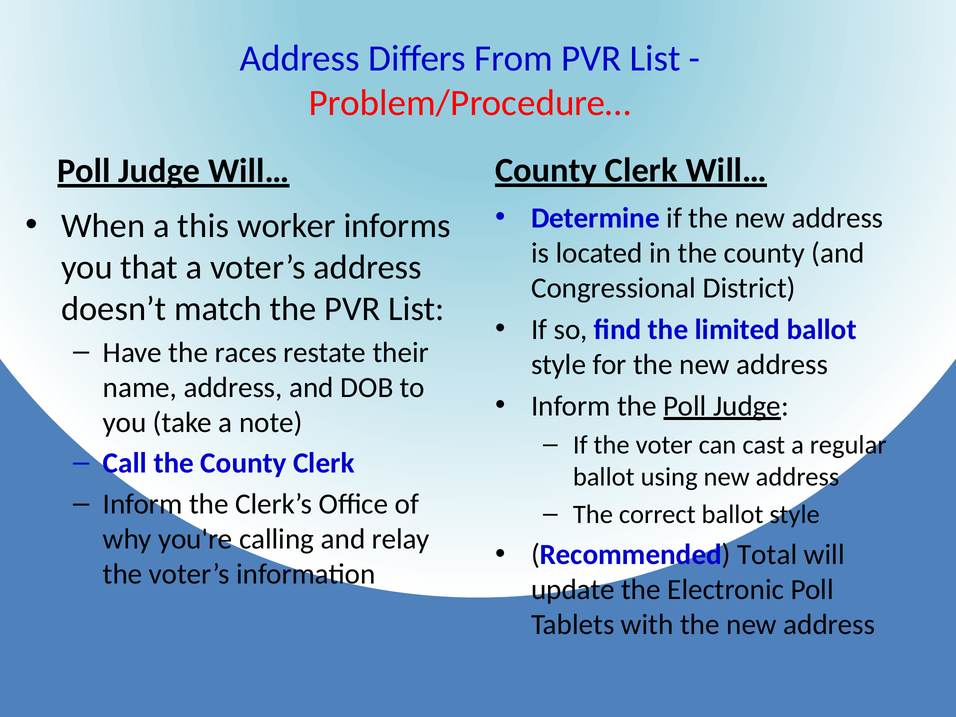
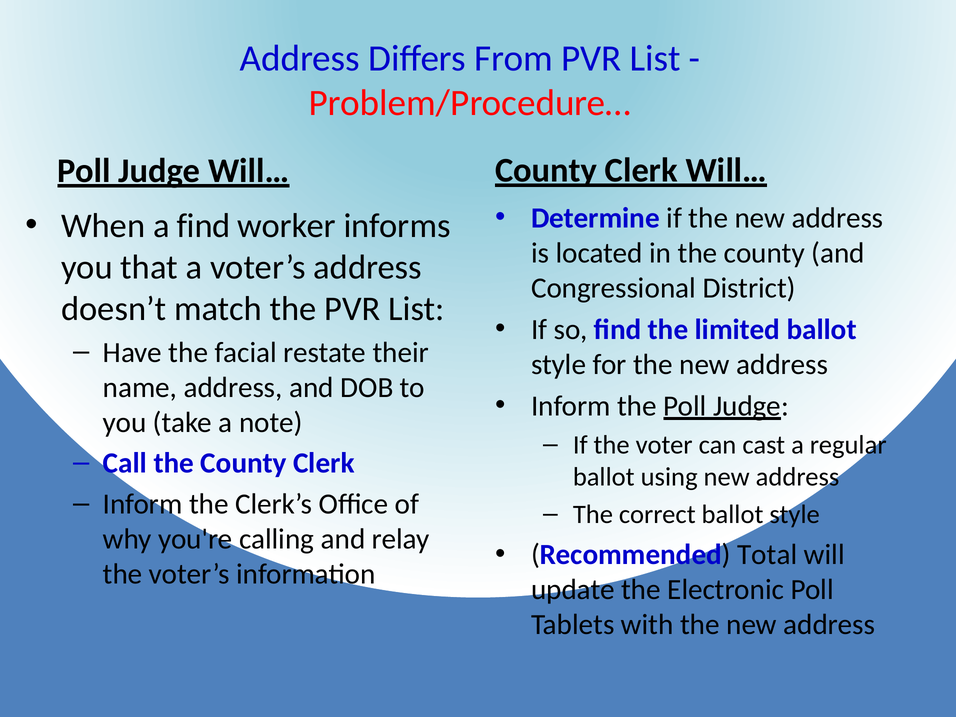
a this: this -> find
races: races -> facial
